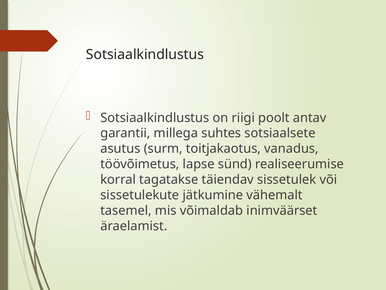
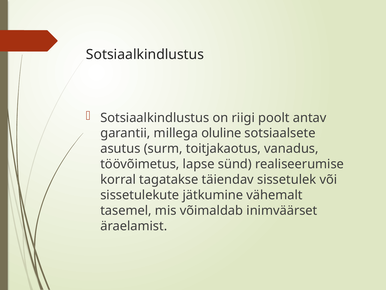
suhtes: suhtes -> oluline
